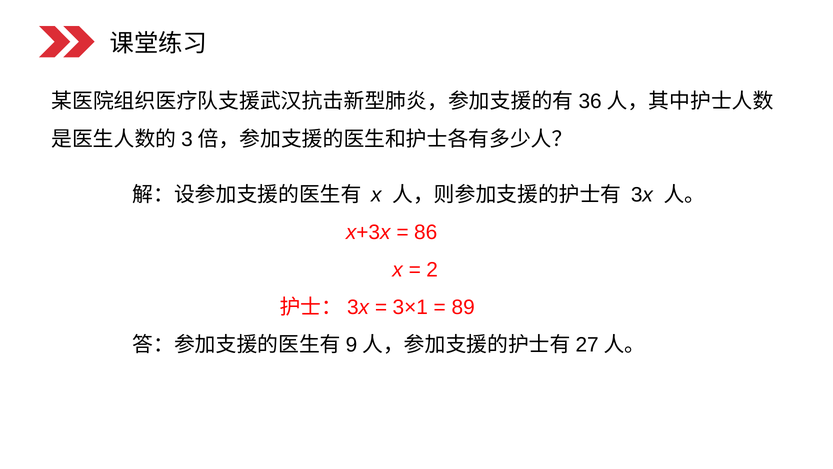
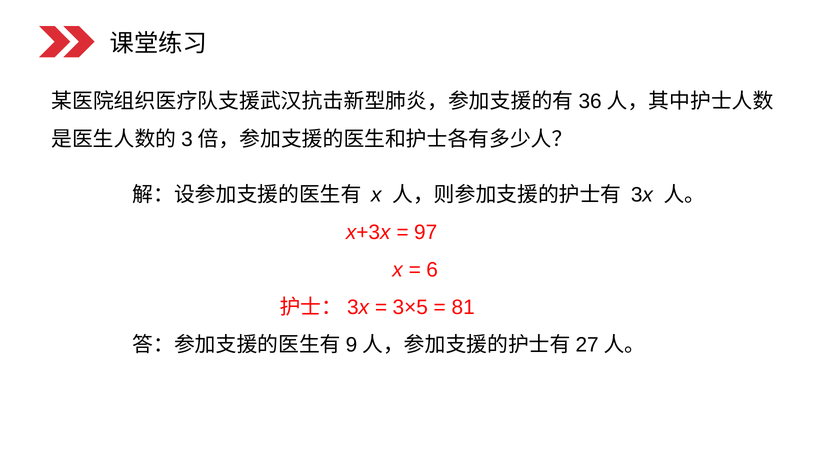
86: 86 -> 97
2: 2 -> 6
3×1: 3×1 -> 3×5
89: 89 -> 81
